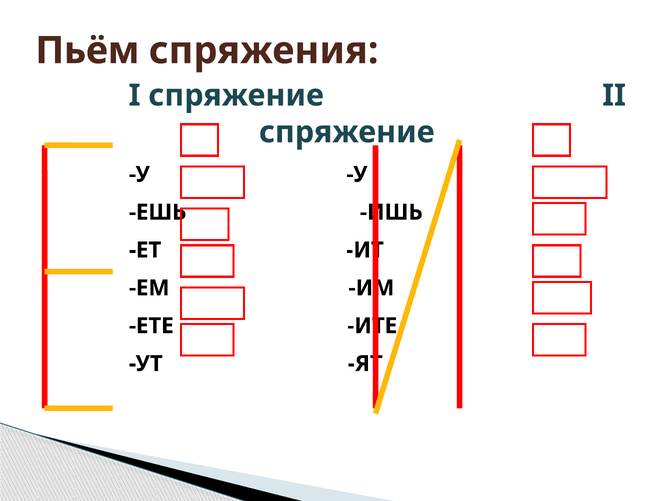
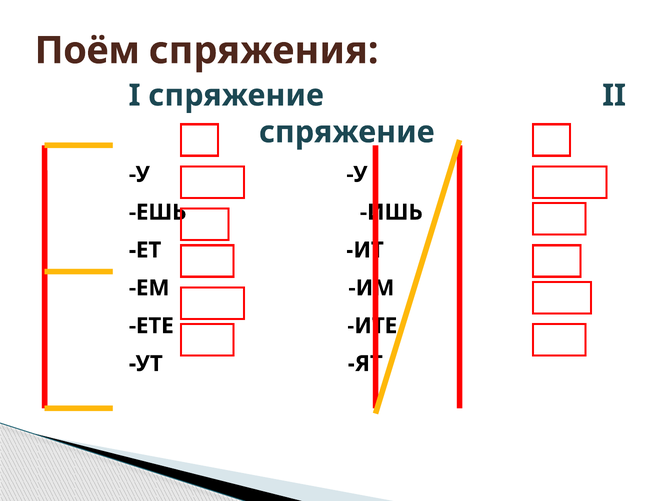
Пьём: Пьём -> Поём
